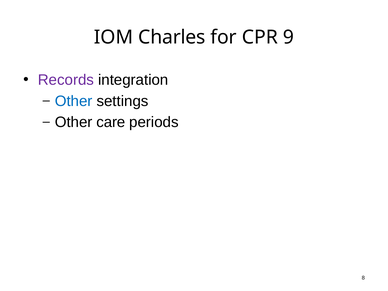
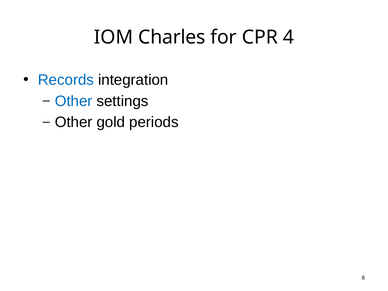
9: 9 -> 4
Records colour: purple -> blue
care: care -> gold
